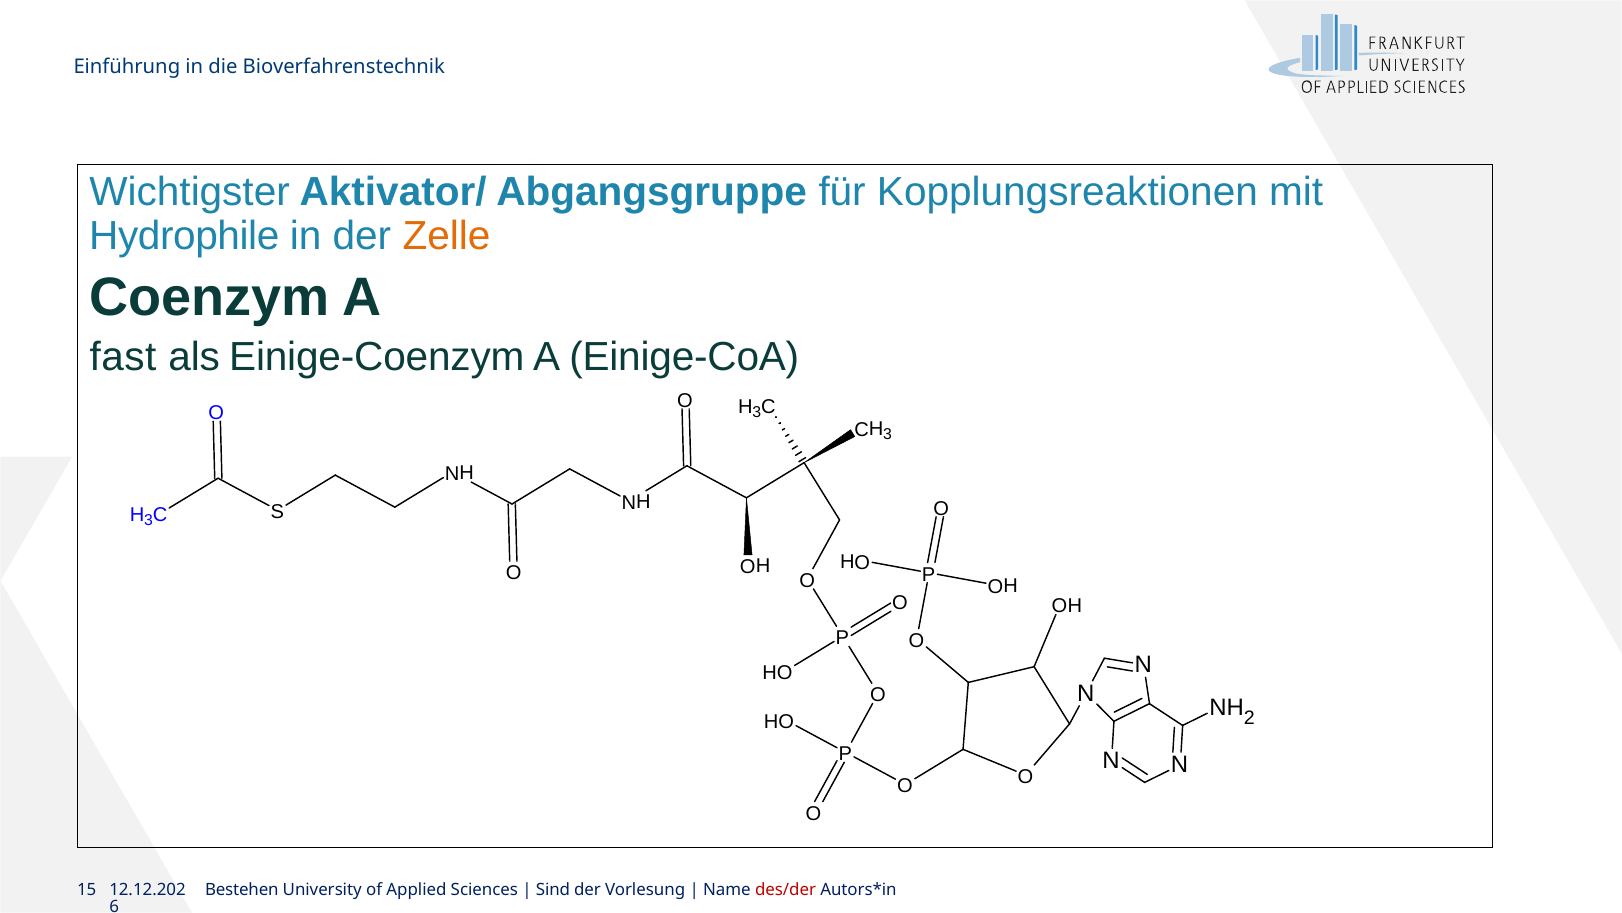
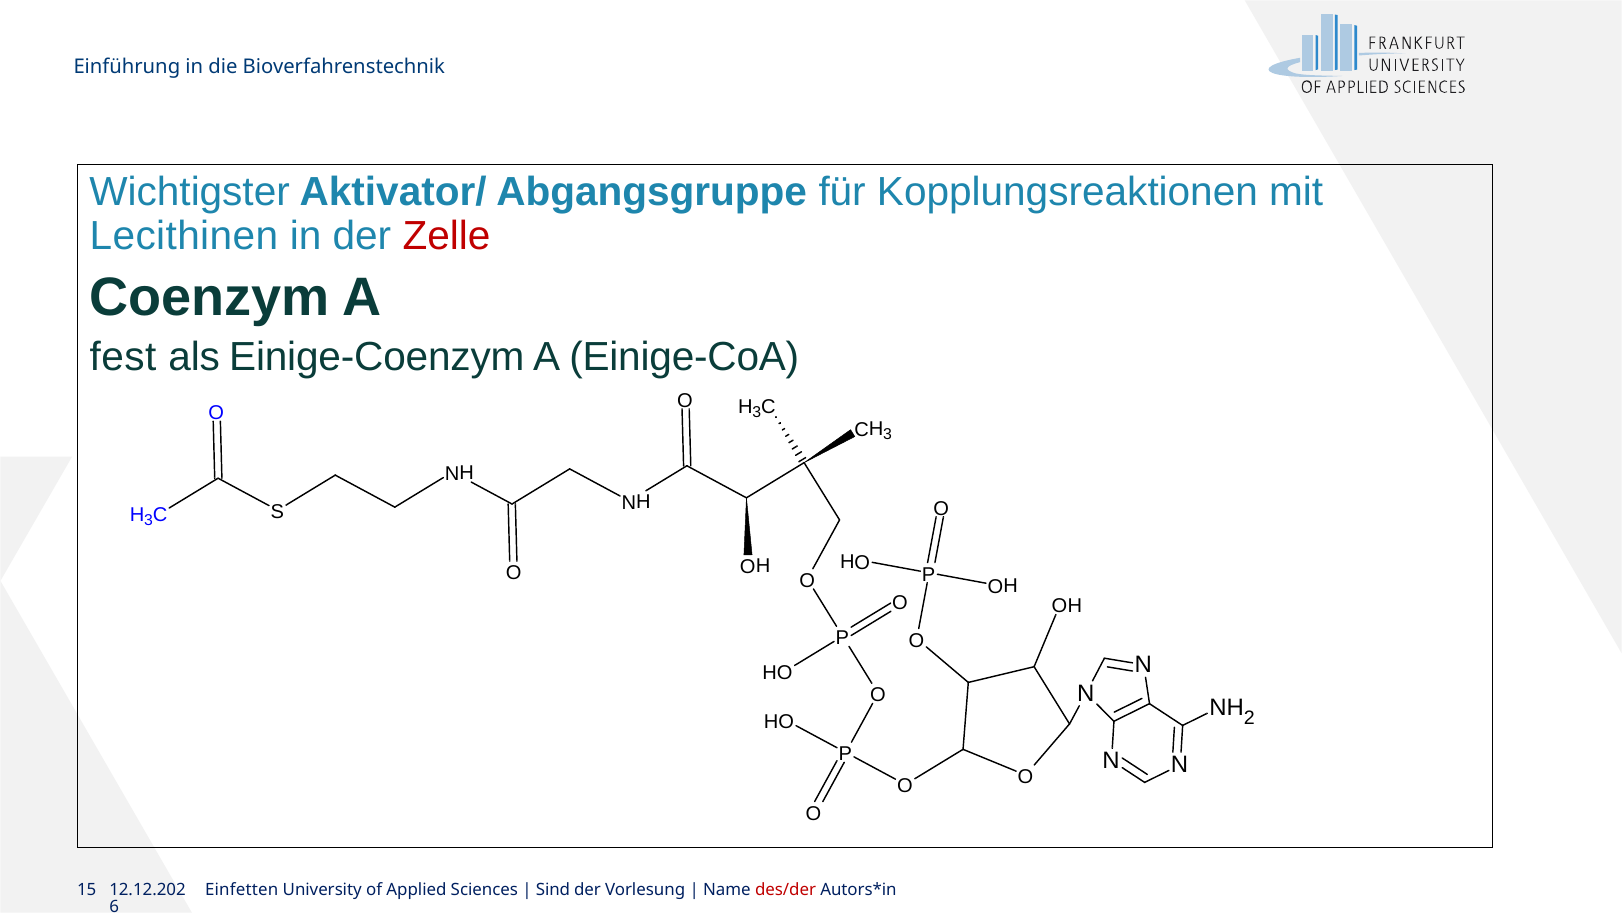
Hydrophile: Hydrophile -> Lecithinen
Zelle colour: orange -> red
fast: fast -> fest
Bestehen: Bestehen -> Einfetten
